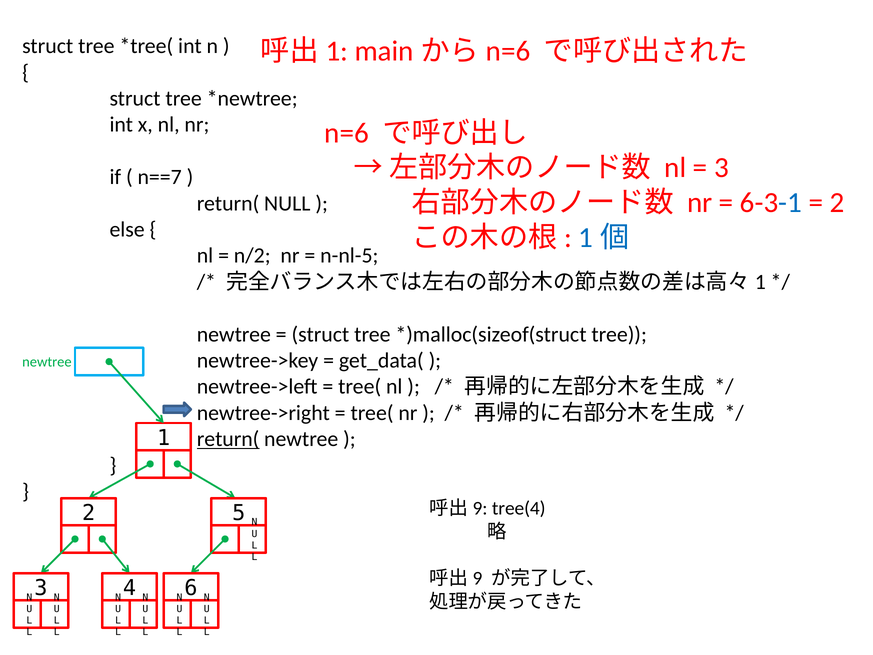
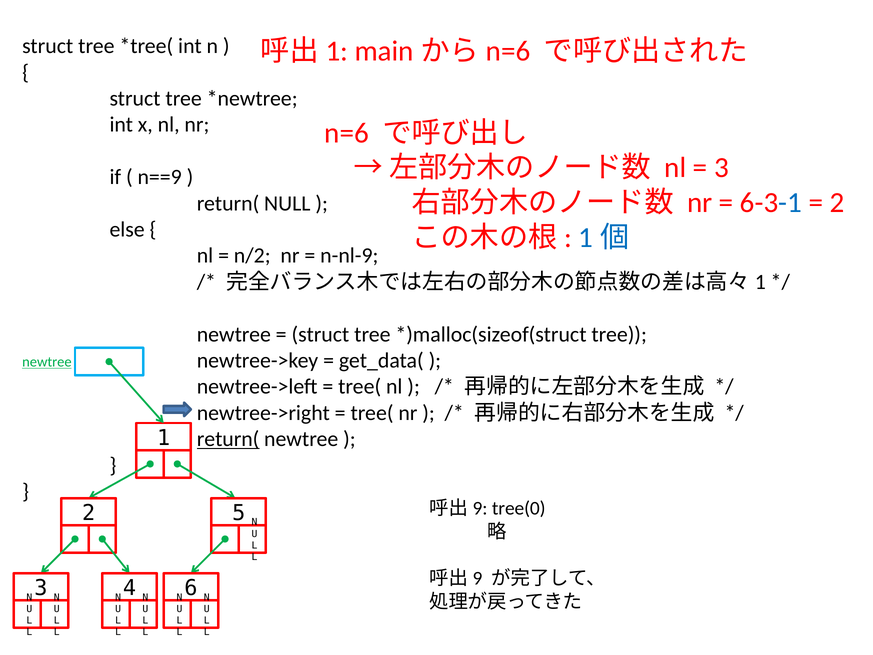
n==7: n==7 -> n==9
n-nl-5: n-nl-5 -> n-nl-9
newtree at (47, 362) underline: none -> present
tree(4: tree(4 -> tree(0
